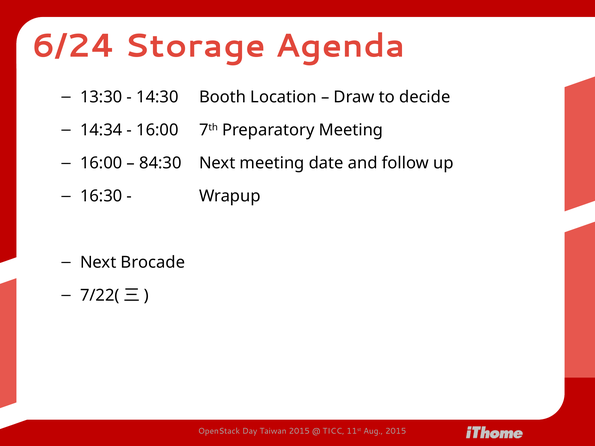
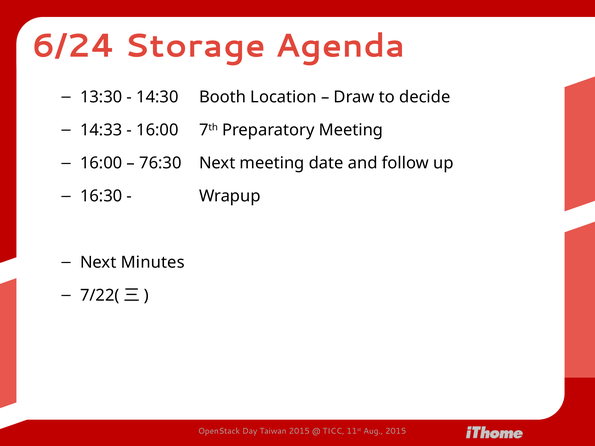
14:34: 14:34 -> 14:33
84:30: 84:30 -> 76:30
Brocade: Brocade -> Minutes
